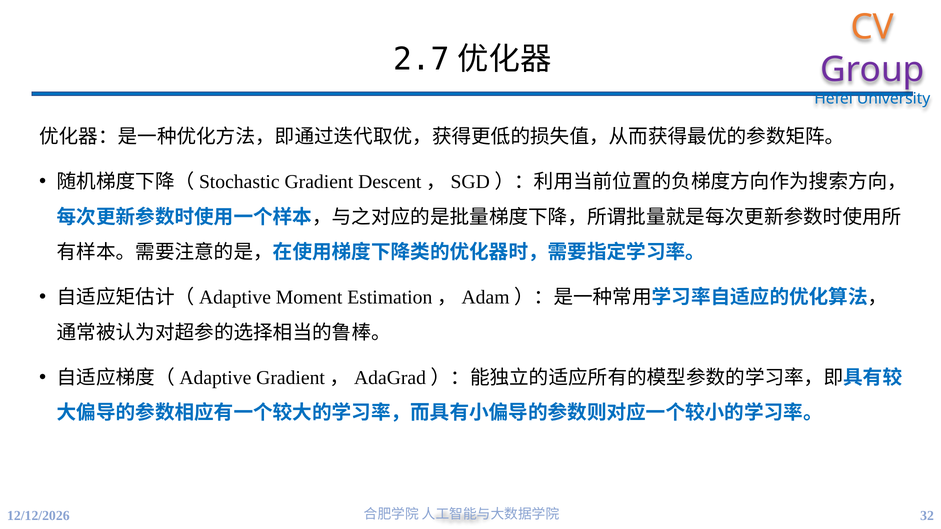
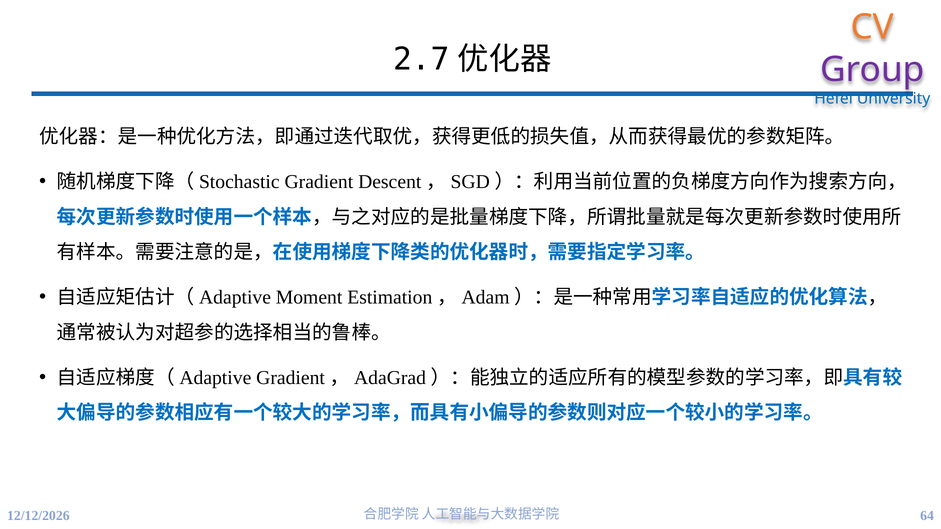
32: 32 -> 64
